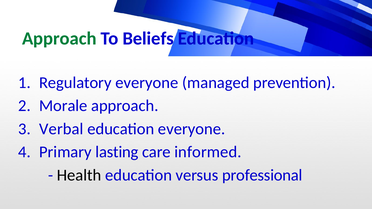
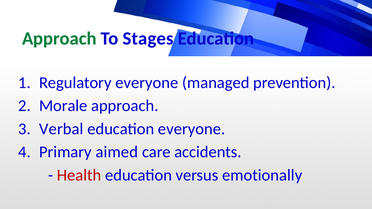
Beliefs: Beliefs -> Stages
lasting: lasting -> aimed
informed: informed -> accidents
Health colour: black -> red
professional: professional -> emotionally
